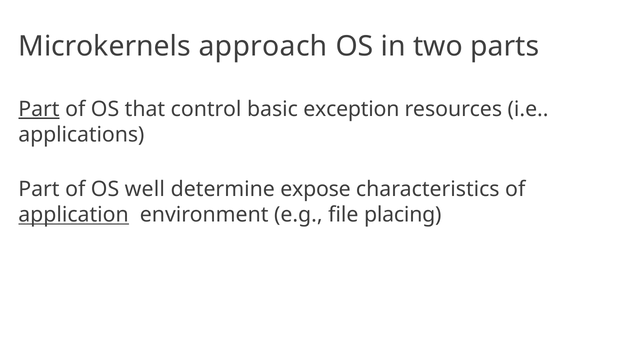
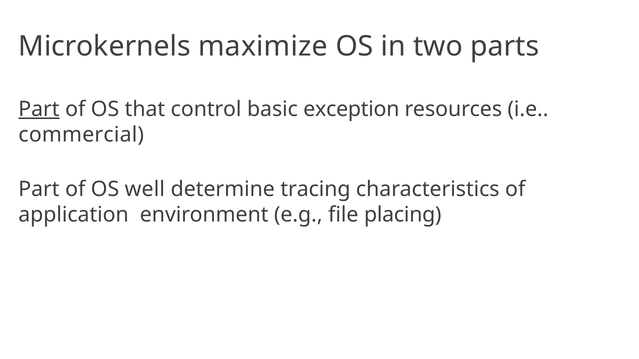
approach: approach -> maximize
applications: applications -> commercial
expose: expose -> tracing
application underline: present -> none
